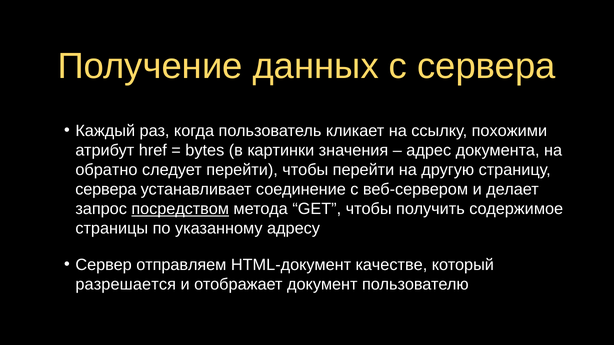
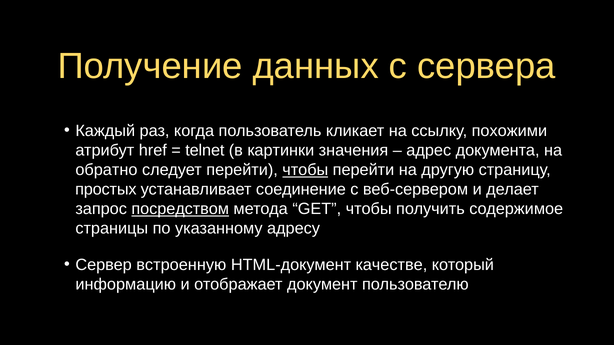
bytes: bytes -> telnet
чтобы at (305, 170) underline: none -> present
сервера at (106, 190): сервера -> простых
отправляем: отправляем -> встроенную
разрешается: разрешается -> информацию
